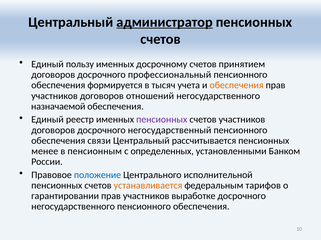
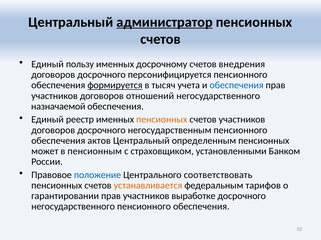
принятием: принятием -> внедрения
профессиональный: профессиональный -> персонифицируется
формируется underline: none -> present
обеспечения at (237, 86) colour: orange -> blue
пенсионных at (162, 120) colour: purple -> orange
негосударственный: негосударственный -> негосударственным
связи: связи -> актов
рассчитывается: рассчитывается -> определенным
менее: менее -> может
определенных: определенных -> страховщиком
исполнительной: исполнительной -> соответствовать
